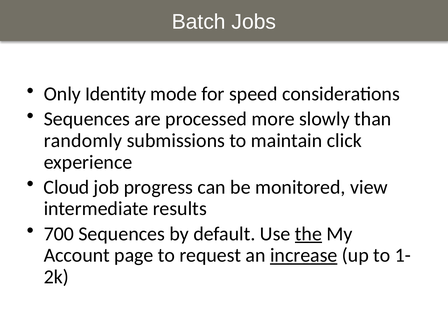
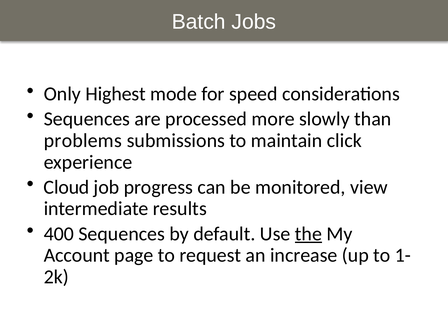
Identity: Identity -> Highest
randomly: randomly -> problems
700: 700 -> 400
increase underline: present -> none
